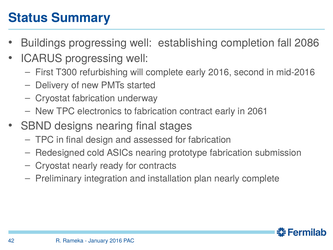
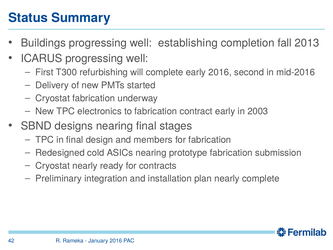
2086: 2086 -> 2013
2061: 2061 -> 2003
assessed: assessed -> members
